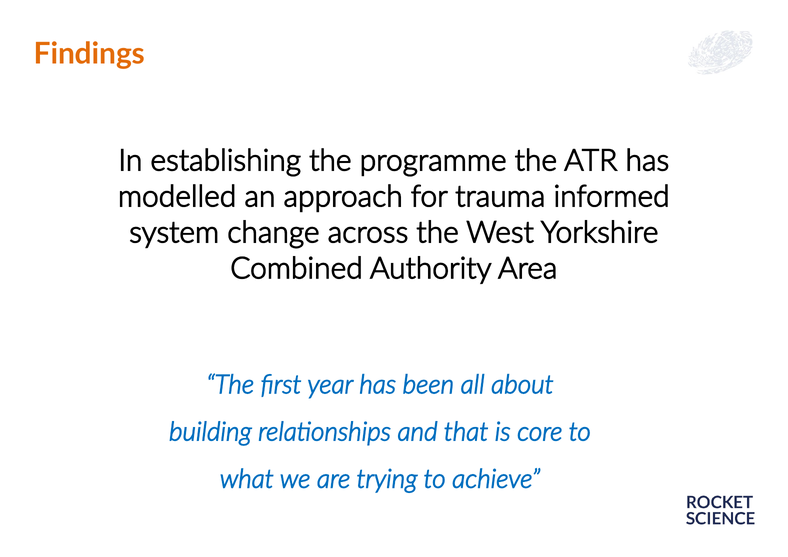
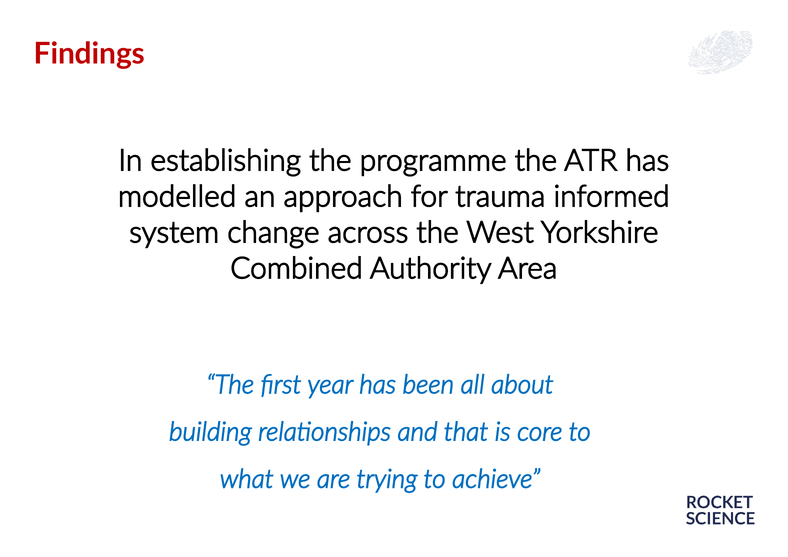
Findings colour: orange -> red
